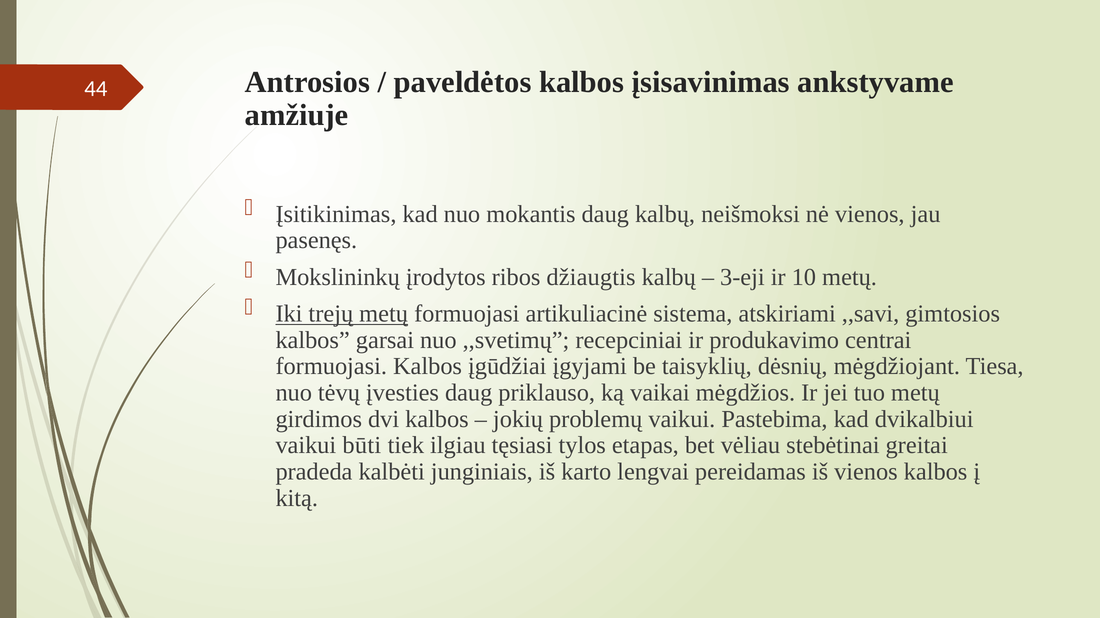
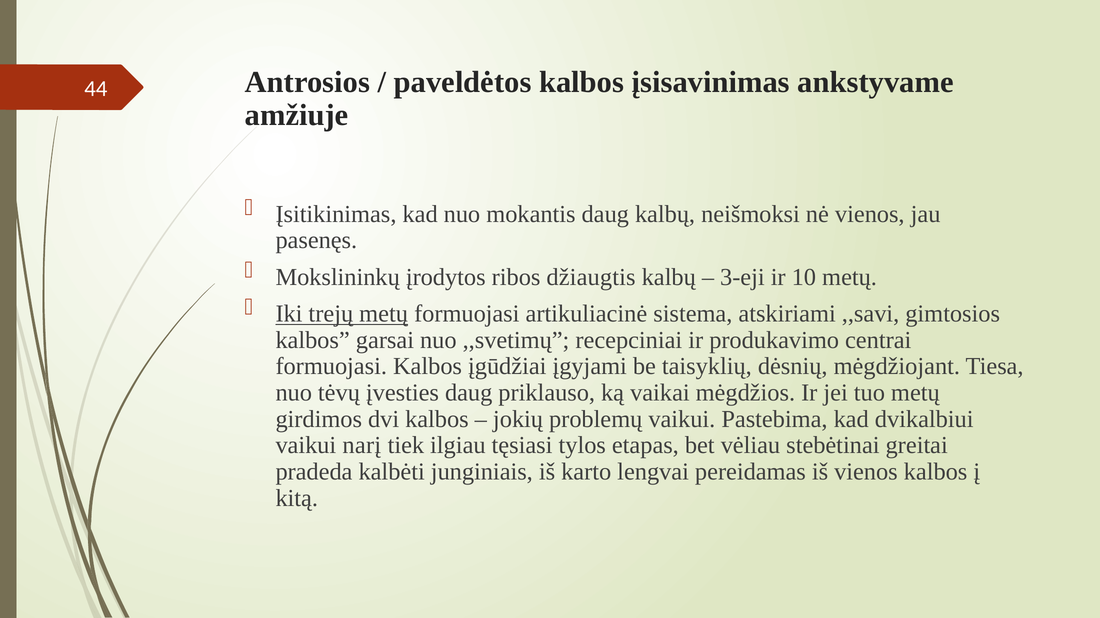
būti: būti -> narį
